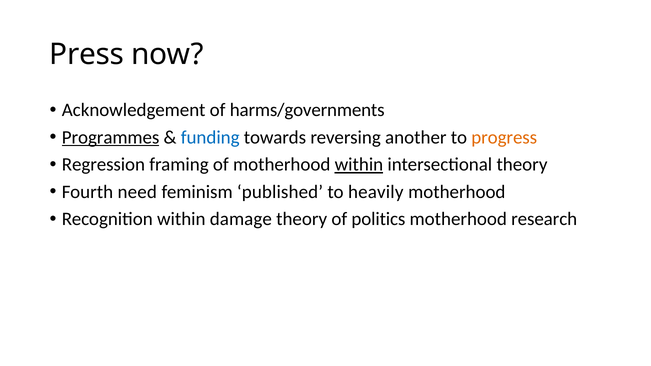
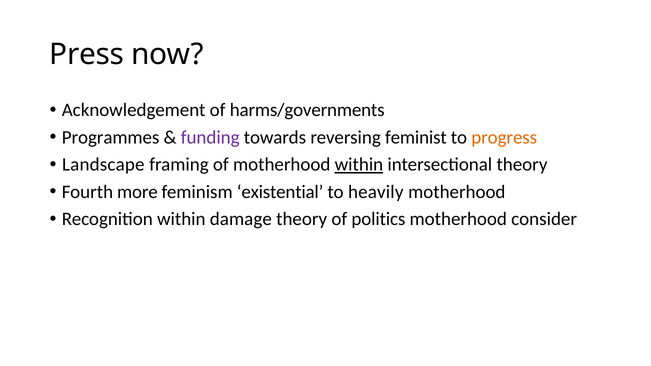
Programmes underline: present -> none
funding colour: blue -> purple
another: another -> feminist
Regression: Regression -> Landscape
need: need -> more
published: published -> existential
research: research -> consider
